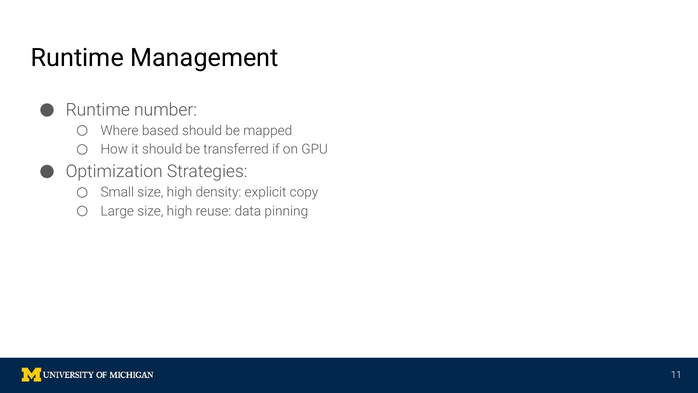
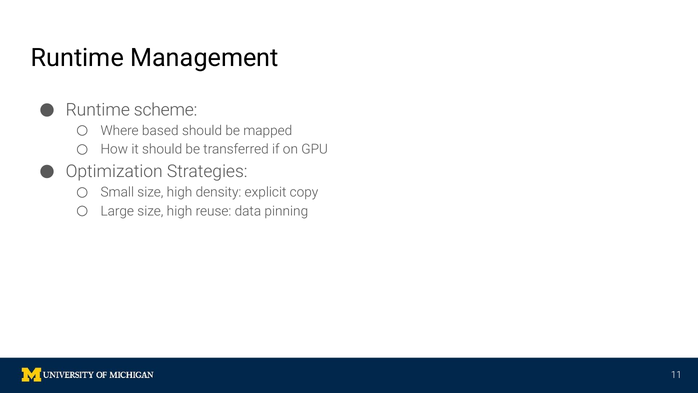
number: number -> scheme
